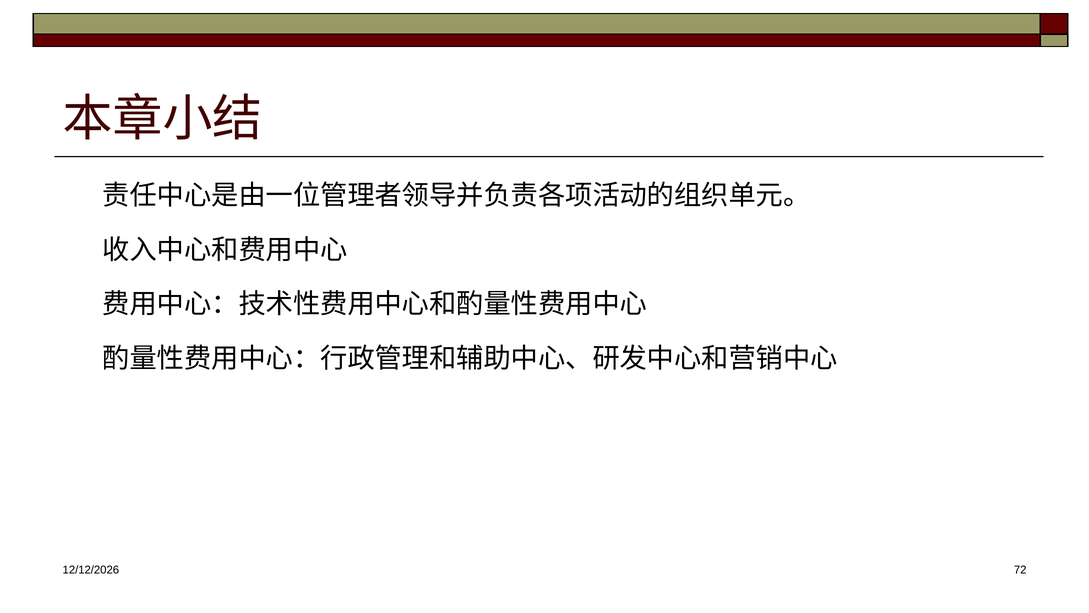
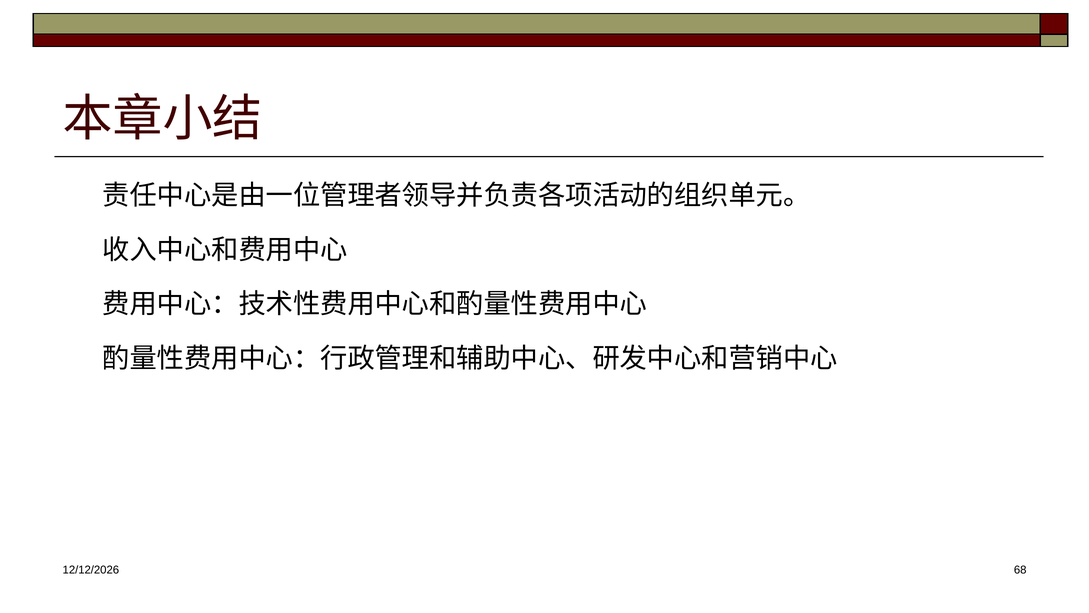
72: 72 -> 68
